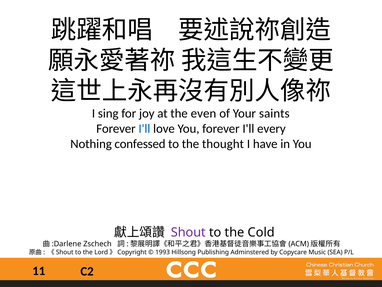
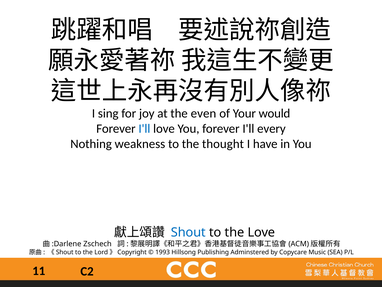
saints: saints -> would
confessed: confessed -> weakness
Shout colour: purple -> blue
the Cold: Cold -> Love
